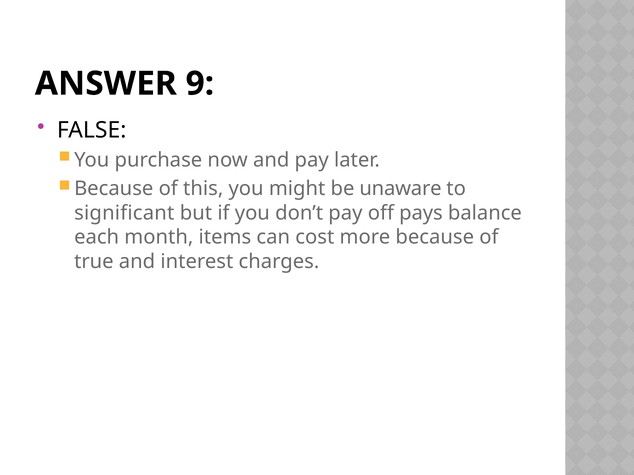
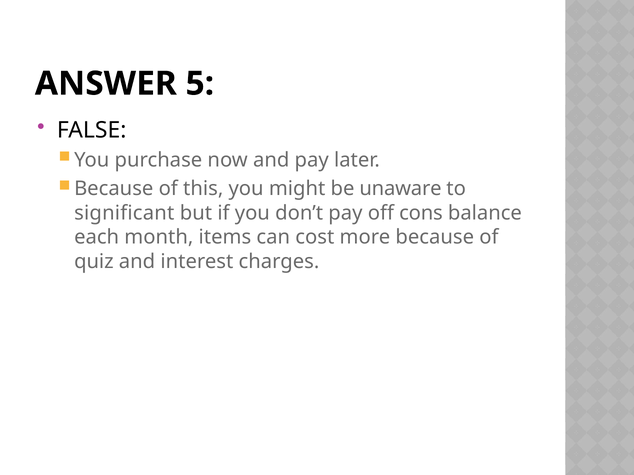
9: 9 -> 5
pays: pays -> cons
true: true -> quiz
